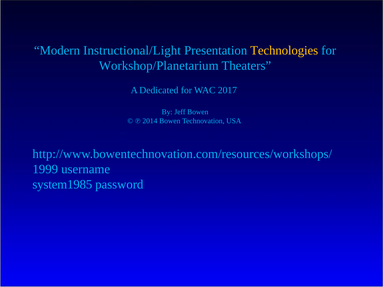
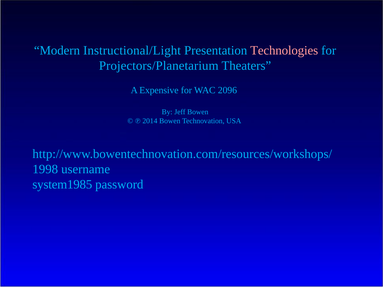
Technologies colour: yellow -> pink
Workshop/Planetarium: Workshop/Planetarium -> Projectors/Planetarium
Dedicated: Dedicated -> Expensive
2017: 2017 -> 2096
1999: 1999 -> 1998
